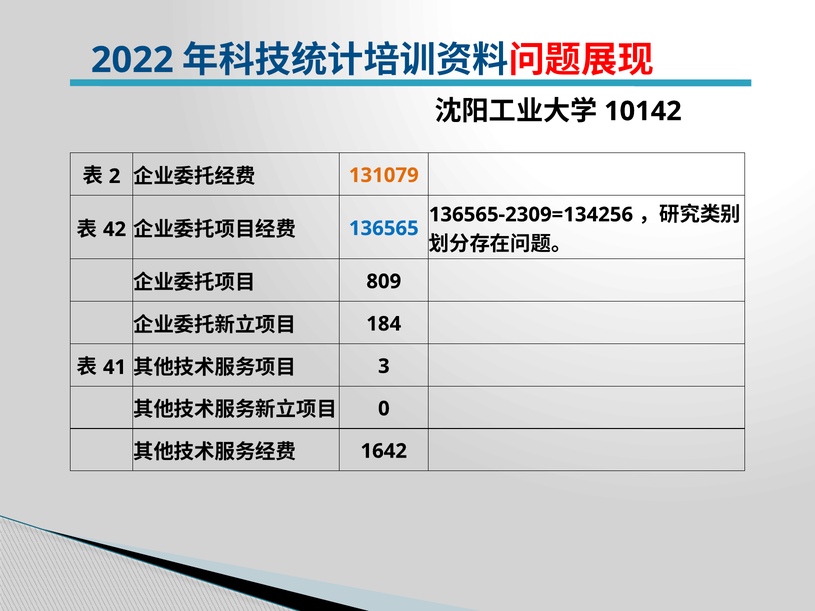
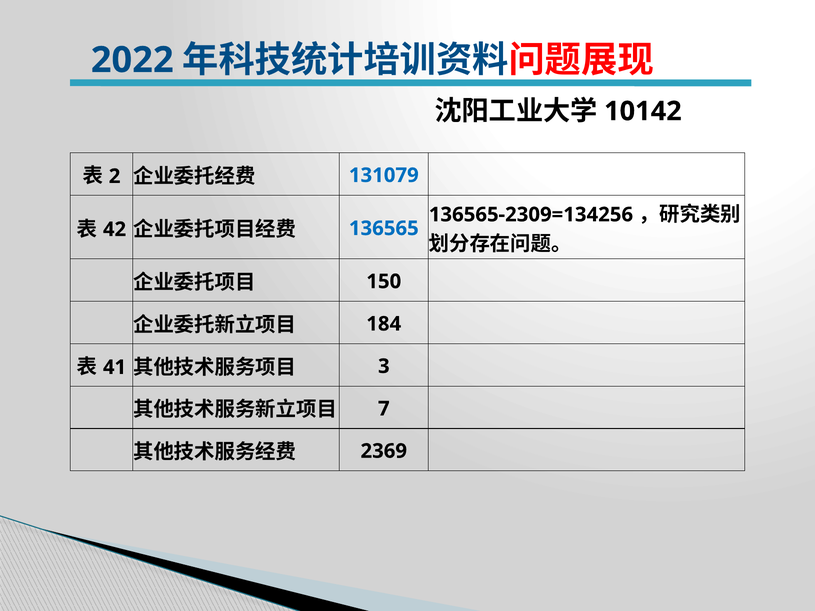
131079 colour: orange -> blue
809: 809 -> 150
0: 0 -> 7
1642: 1642 -> 2369
